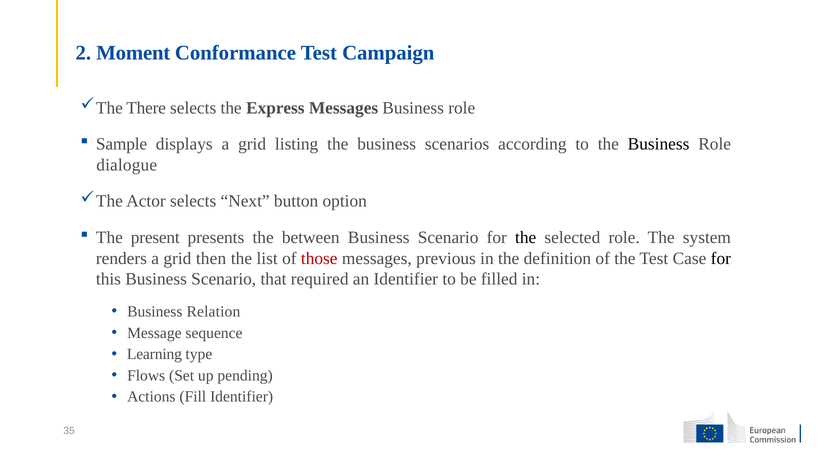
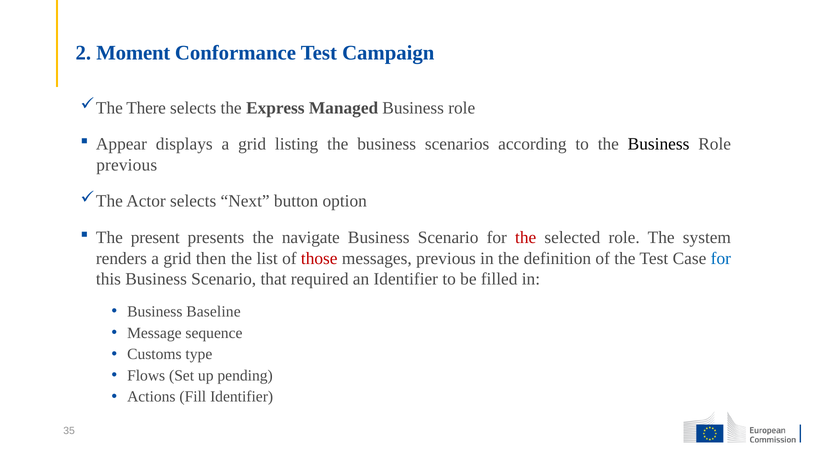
Express Messages: Messages -> Managed
Sample: Sample -> Appear
dialogue at (127, 165): dialogue -> previous
between: between -> navigate
the at (526, 238) colour: black -> red
for at (721, 259) colour: black -> blue
Relation: Relation -> Baseline
Learning: Learning -> Customs
